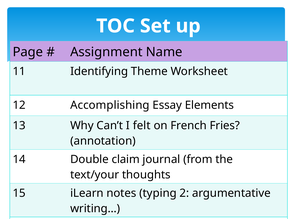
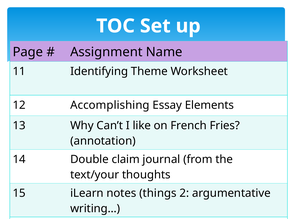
felt: felt -> like
typing: typing -> things
